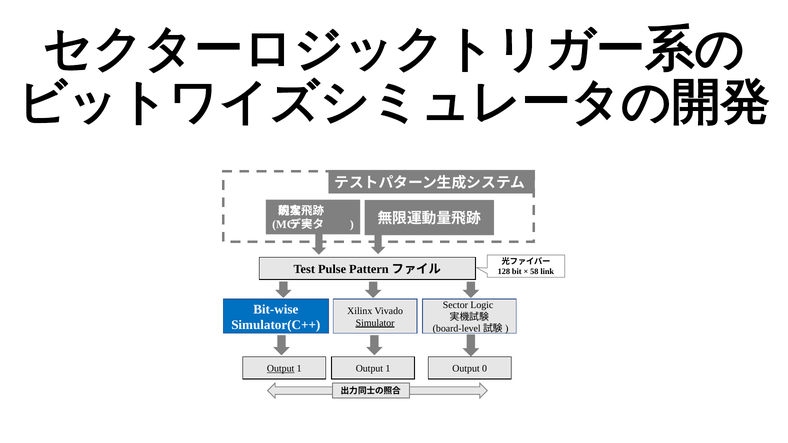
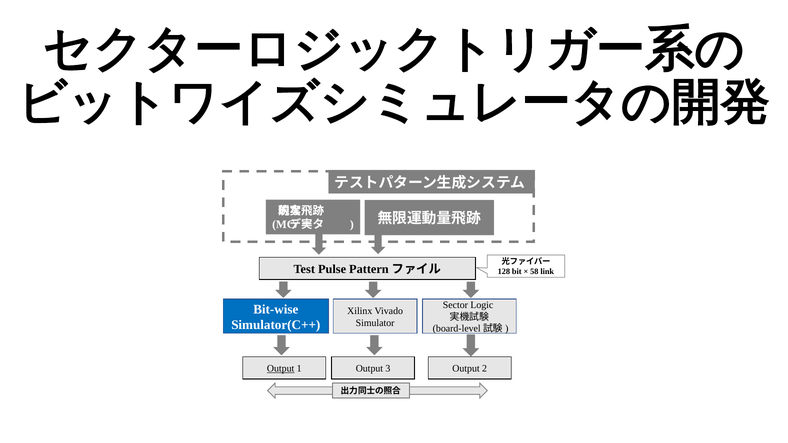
Simulator underline: present -> none
1 Output 1: 1 -> 3
0: 0 -> 2
